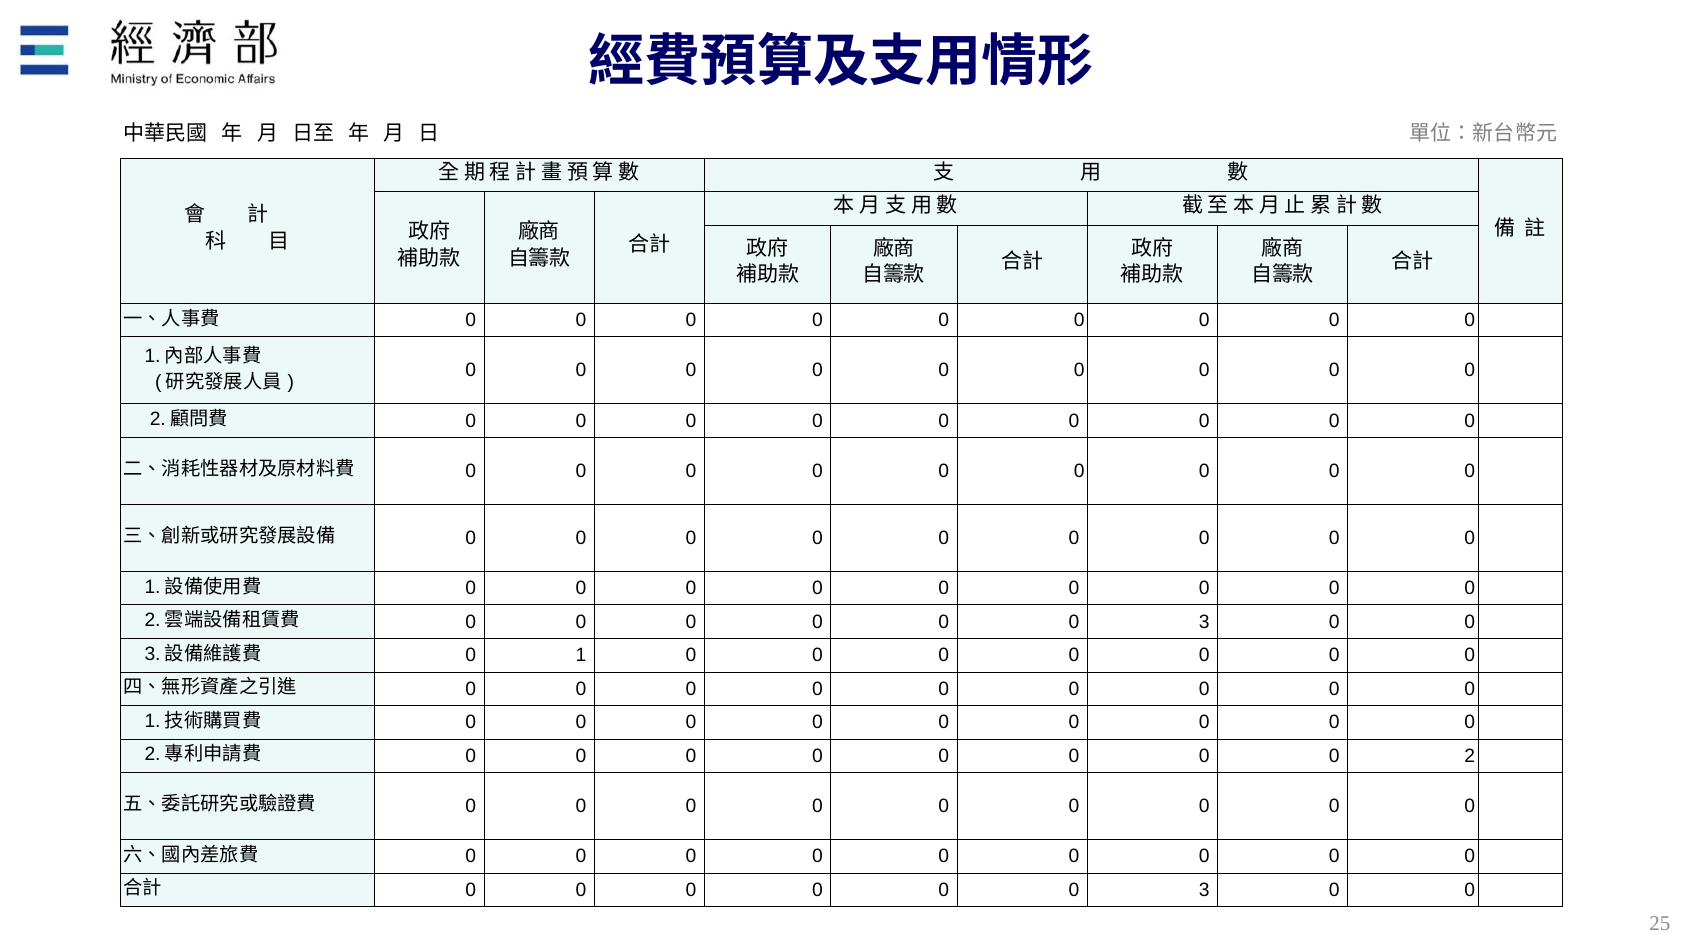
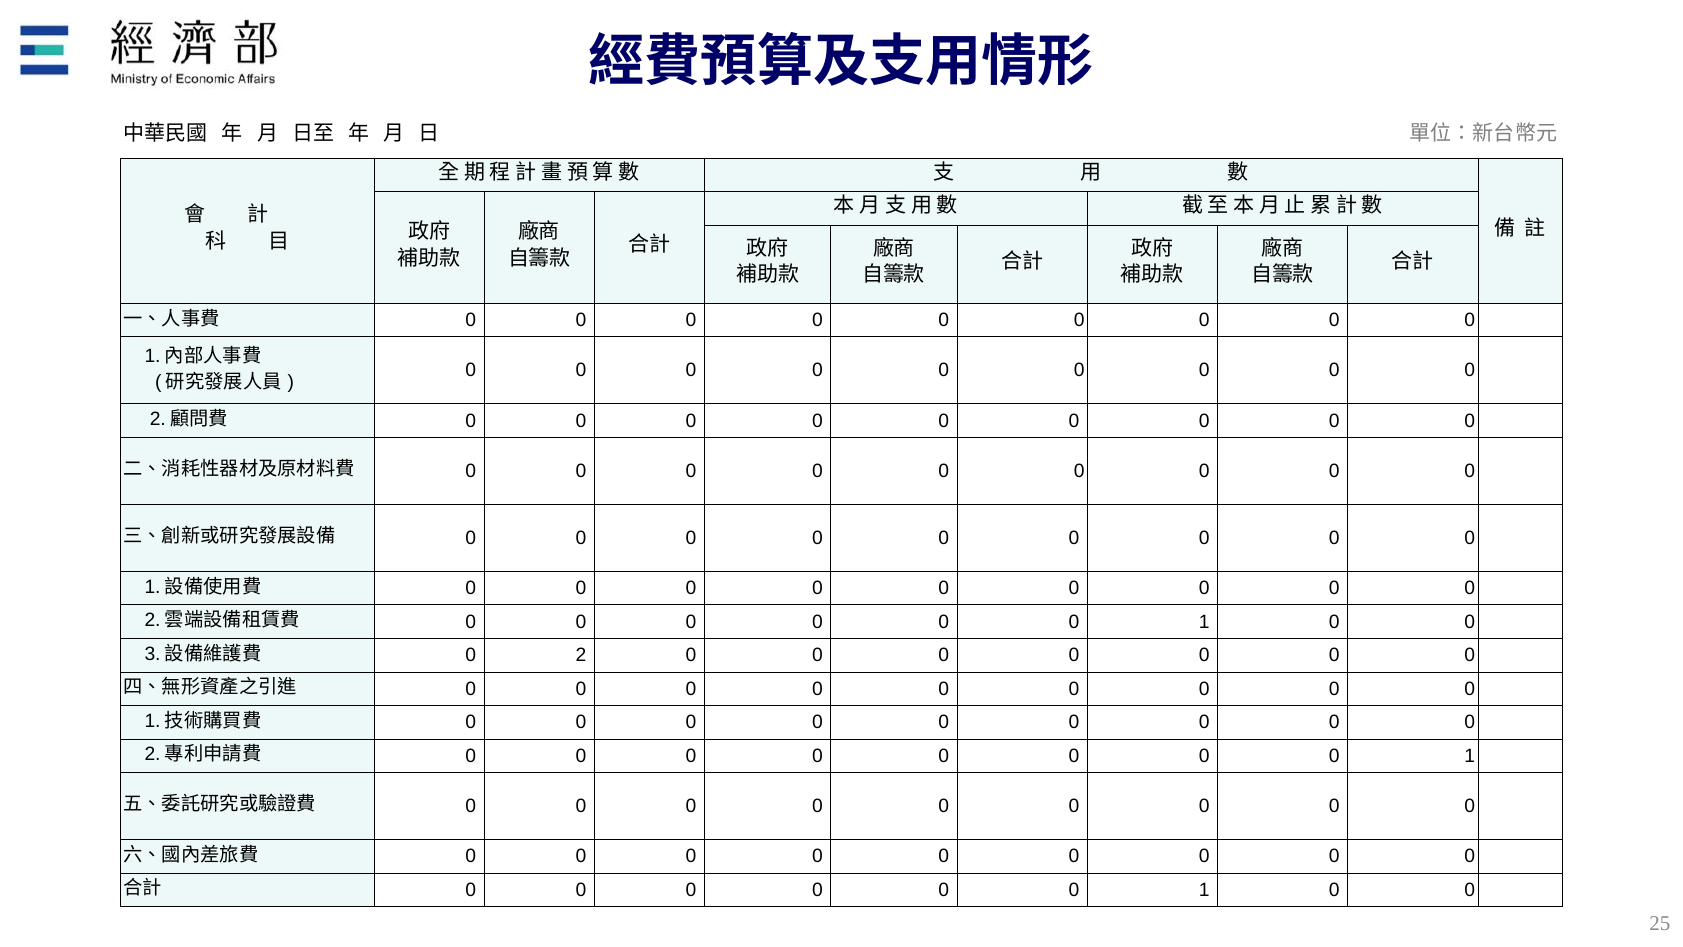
3 at (1204, 622): 3 -> 1
1: 1 -> 2
2 at (1470, 756): 2 -> 1
3 at (1204, 889): 3 -> 1
